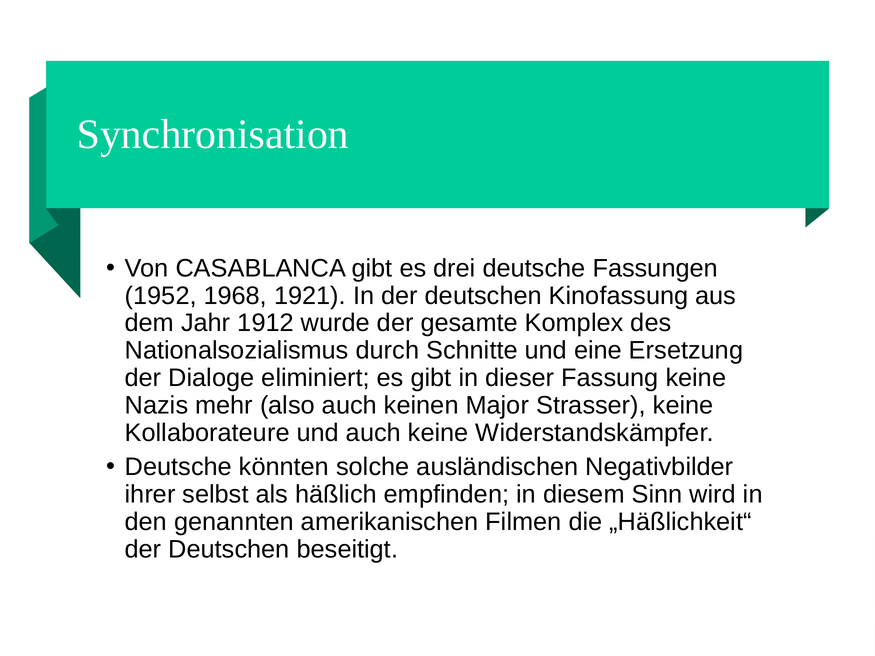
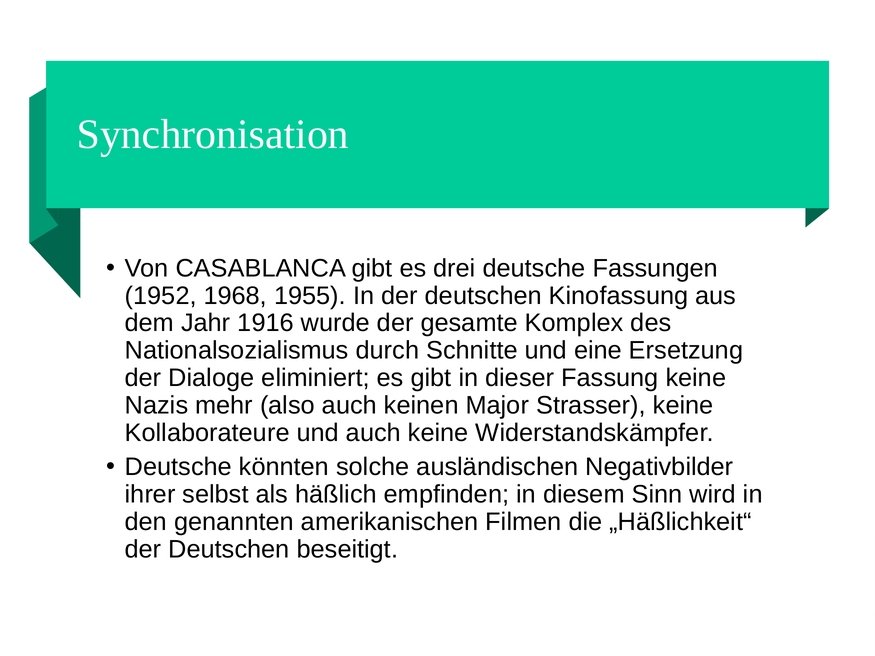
1921: 1921 -> 1955
1912: 1912 -> 1916
